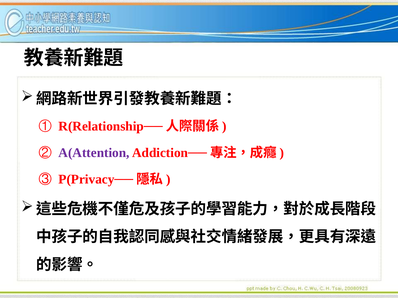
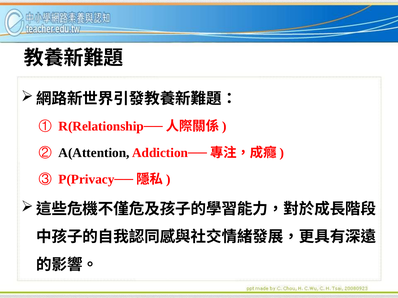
A(Attention colour: purple -> black
